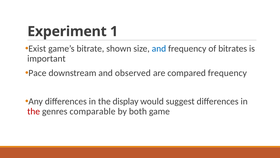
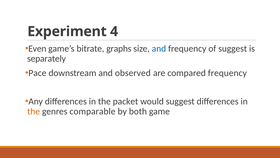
1: 1 -> 4
Exist: Exist -> Even
shown: shown -> graphs
of bitrates: bitrates -> suggest
important: important -> separately
display: display -> packet
the at (34, 111) colour: red -> orange
